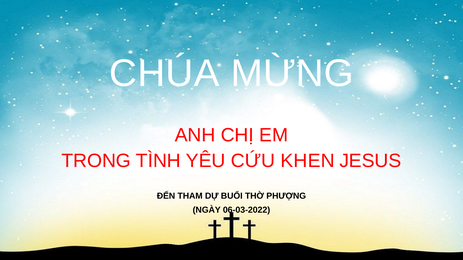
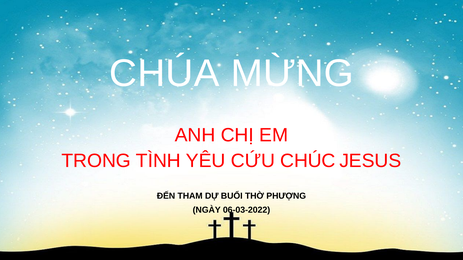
KHEN: KHEN -> CHÚC
